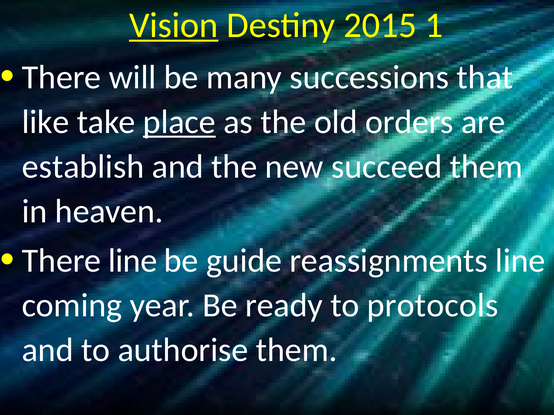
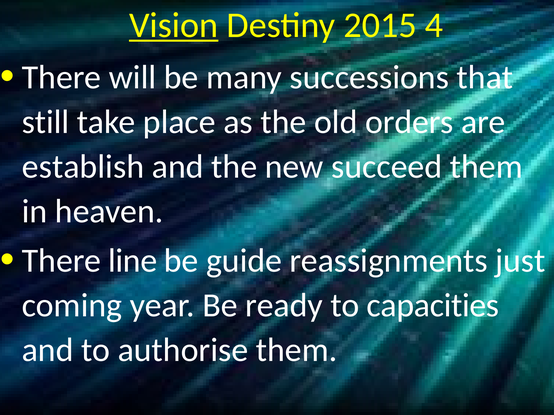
1: 1 -> 4
like: like -> still
place underline: present -> none
reassignments line: line -> just
protocols: protocols -> capacities
